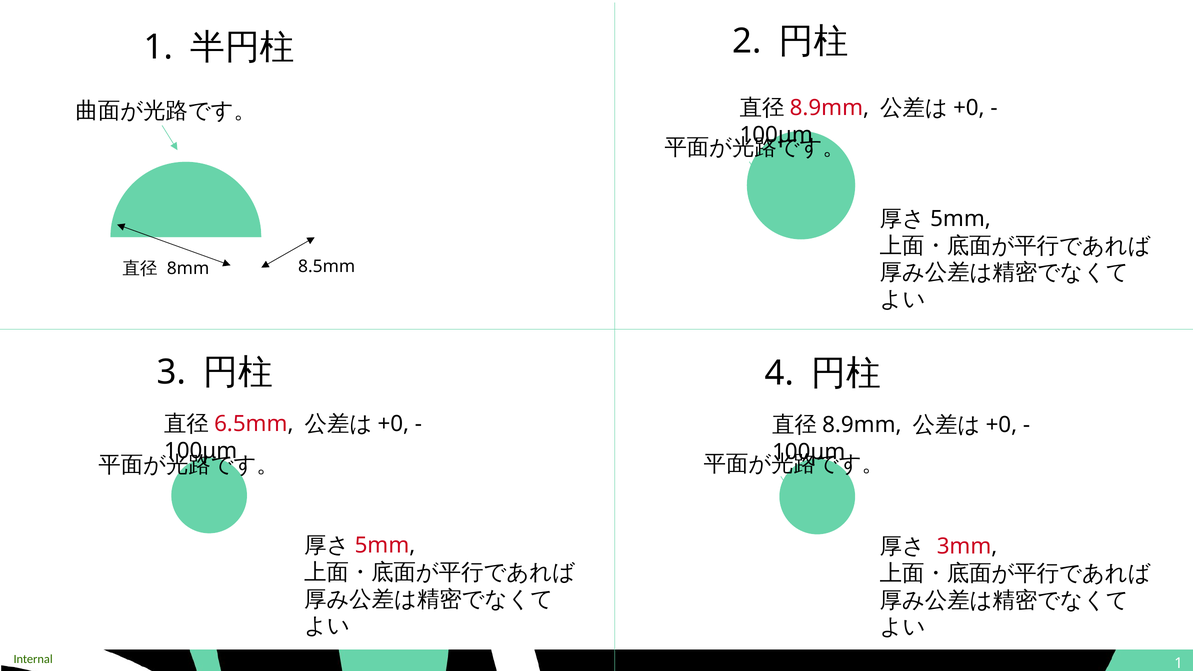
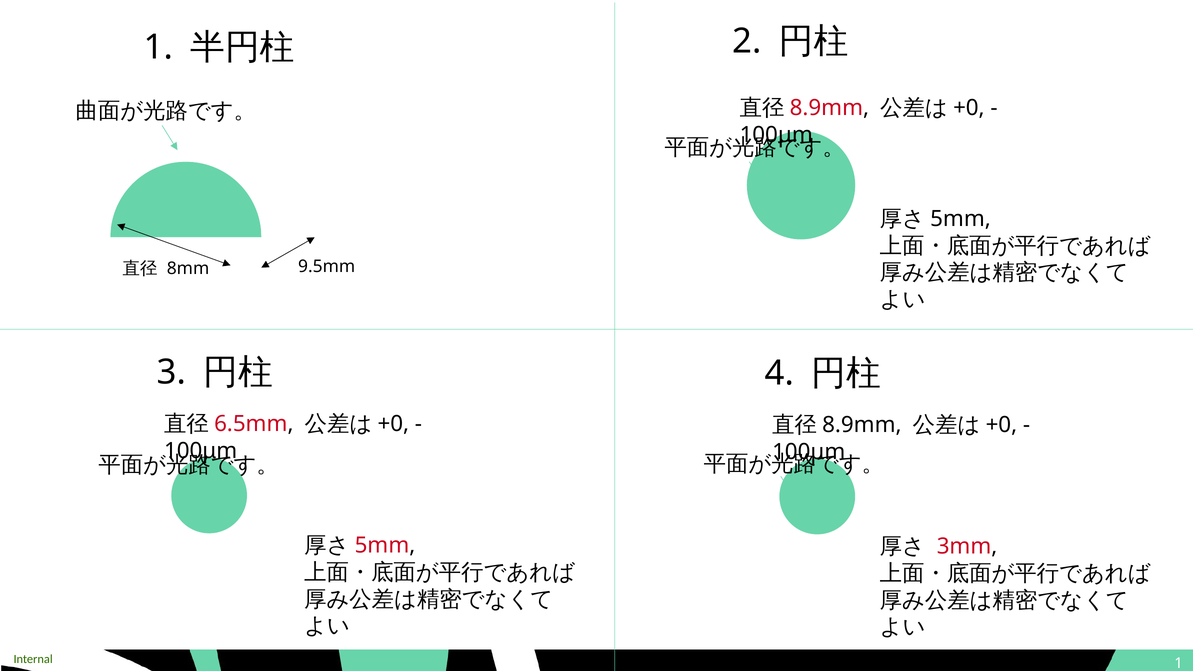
8.5mm: 8.5mm -> 9.5mm
